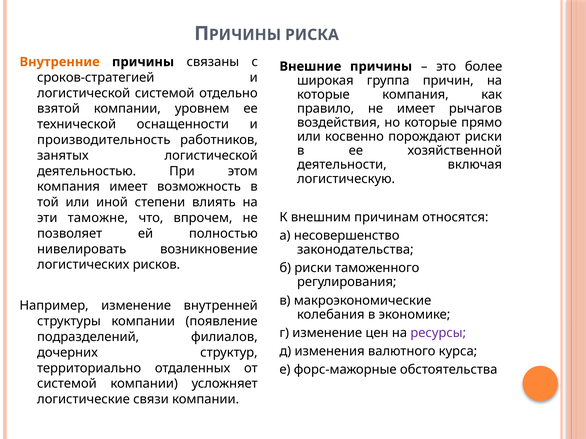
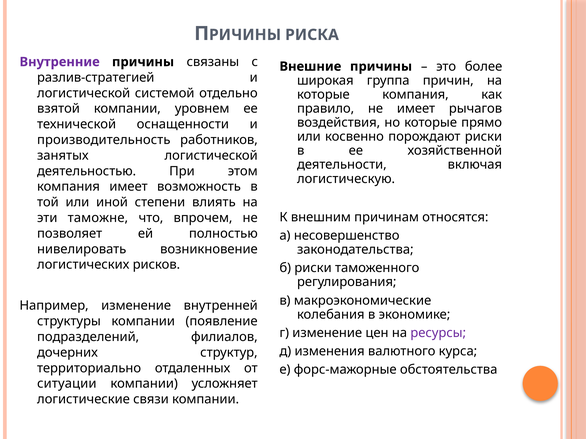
Внутренние colour: orange -> purple
сроков-стратегией: сроков-стратегией -> разлив-стратегией
системой at (67, 384): системой -> ситуации
